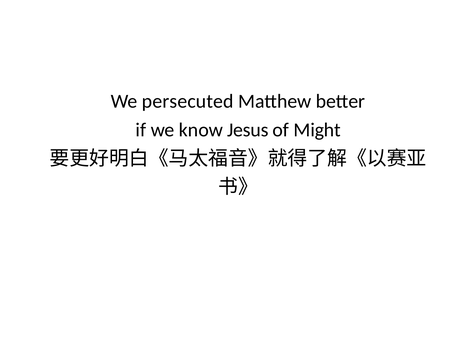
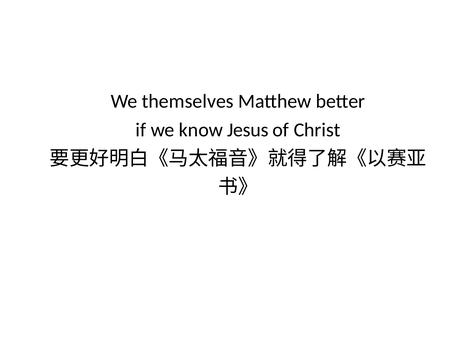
persecuted: persecuted -> themselves
Might: Might -> Christ
